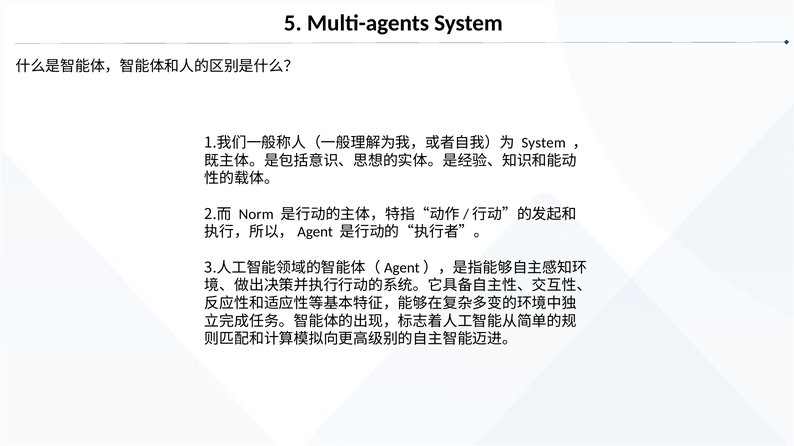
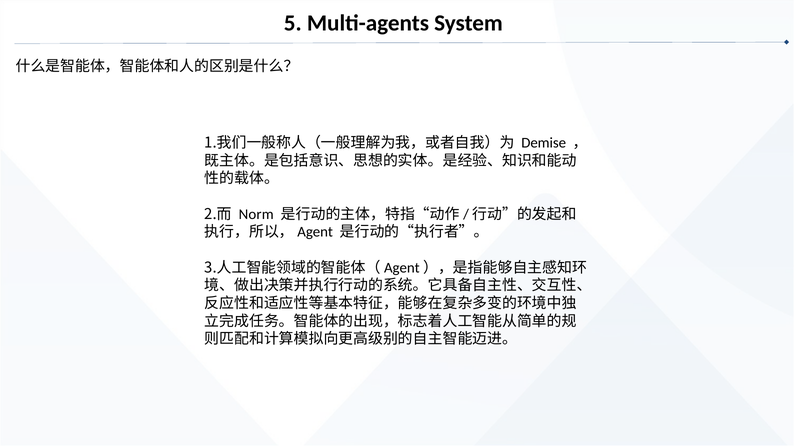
System at (544, 143): System -> Demise
